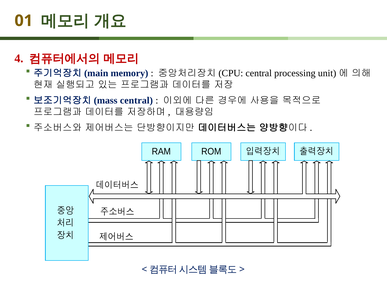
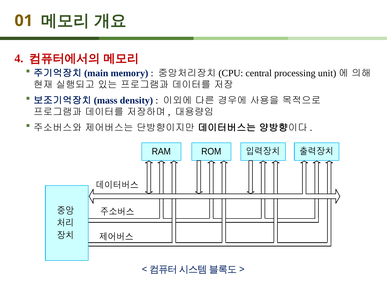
central at (136, 100): central -> density
